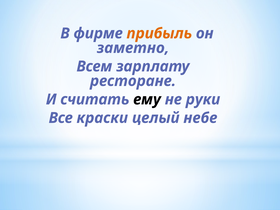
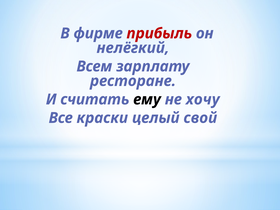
прибыль colour: orange -> red
заметно: заметно -> нелёгкий
руки: руки -> хочу
небе: небе -> свой
